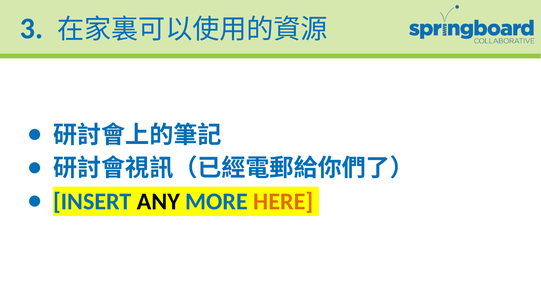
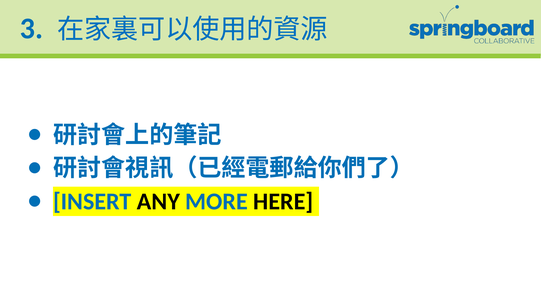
HERE colour: orange -> black
